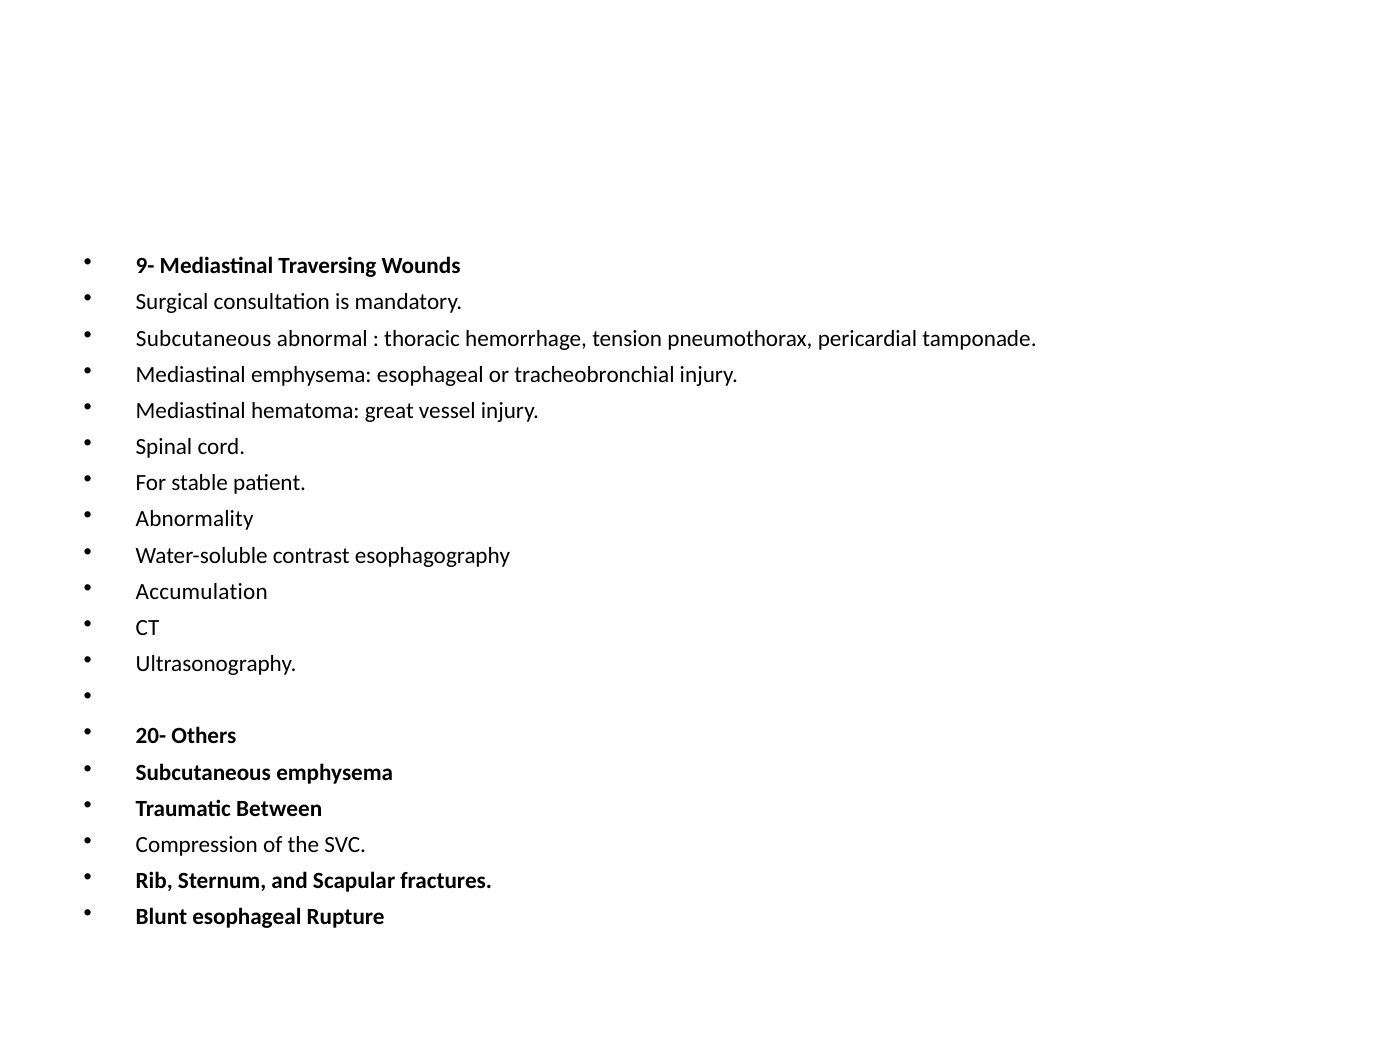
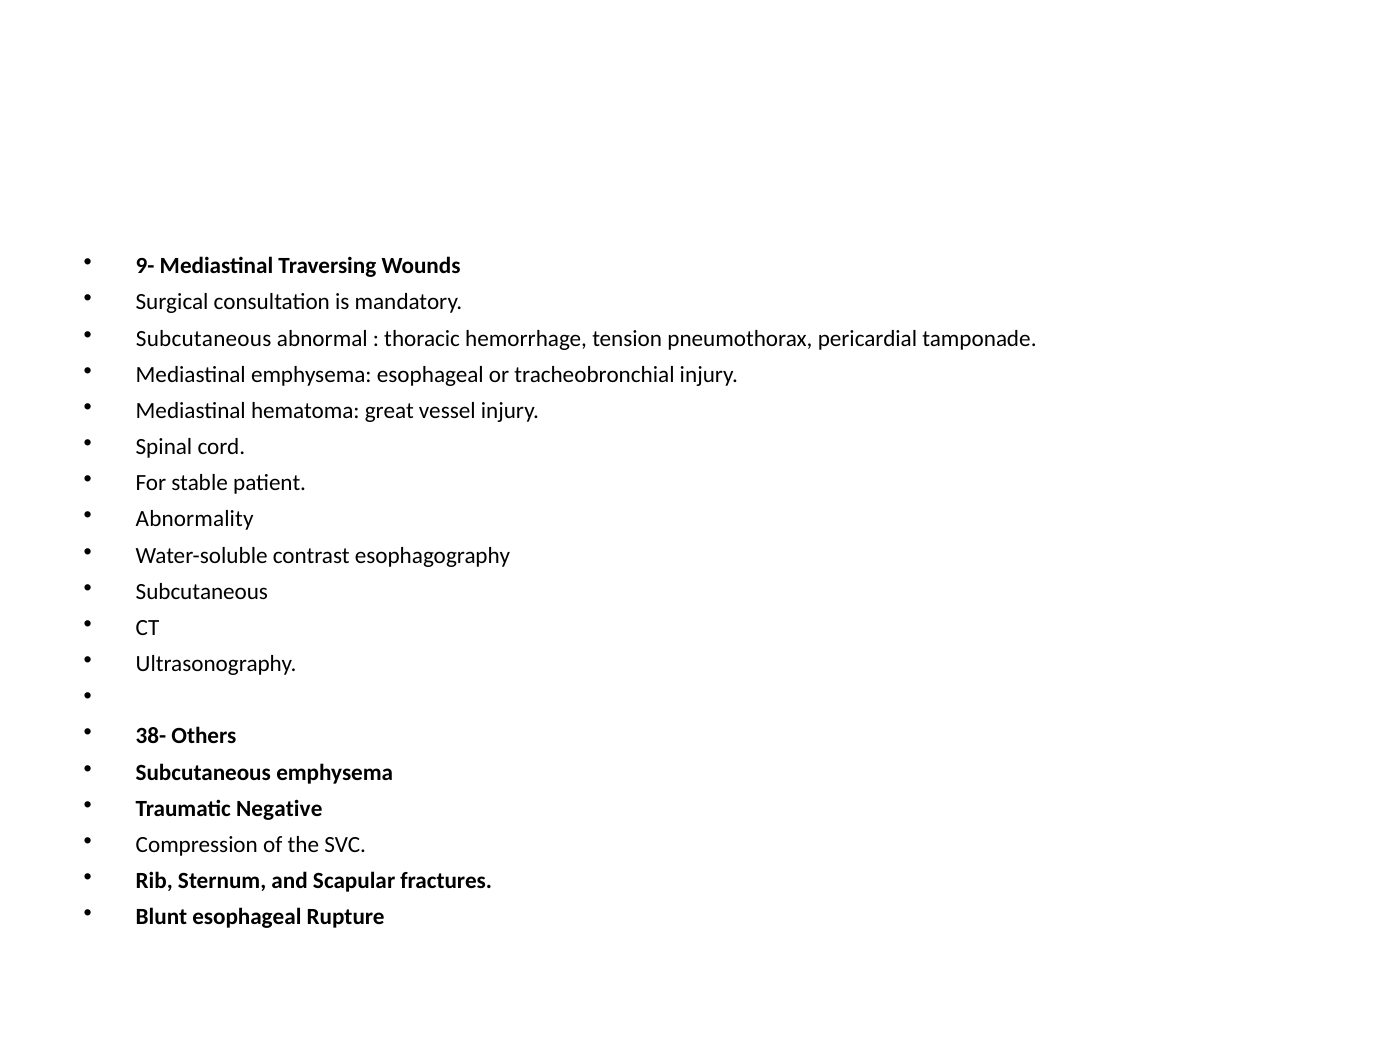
Accumulation at (202, 592): Accumulation -> Subcutaneous
20-: 20- -> 38-
Between: Between -> Negative
